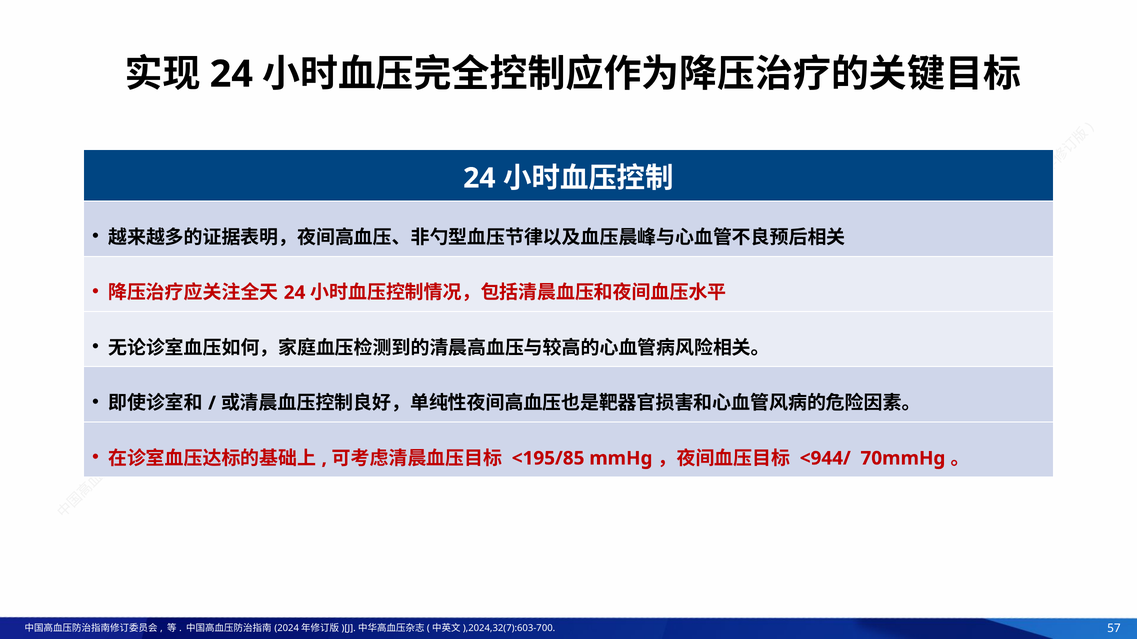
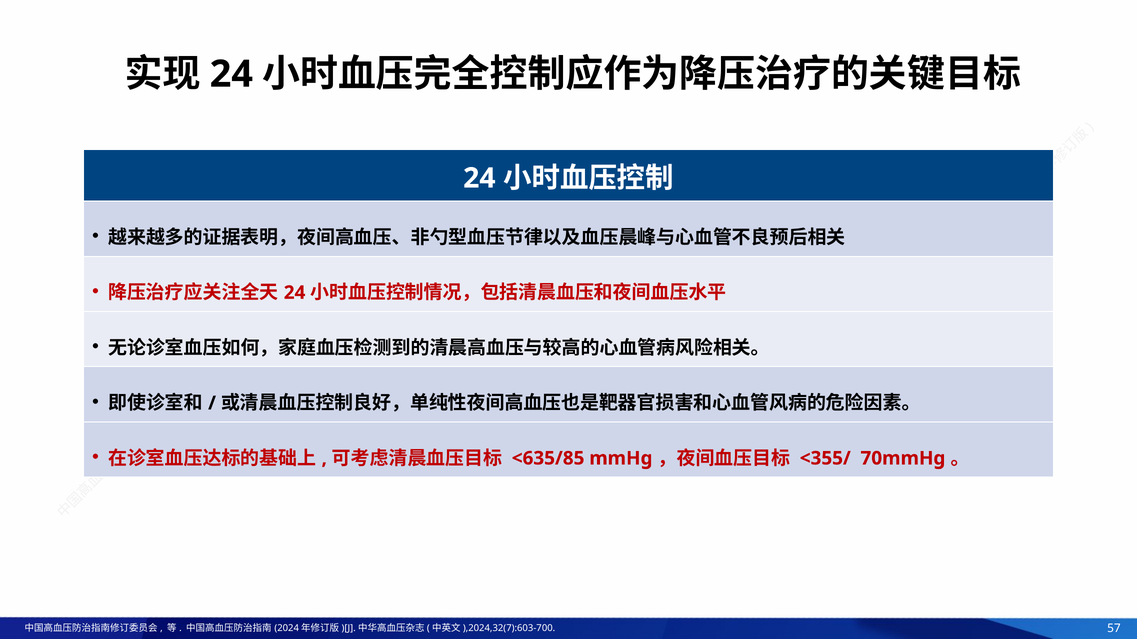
<195/85: <195/85 -> <635/85
<944/: <944/ -> <355/
